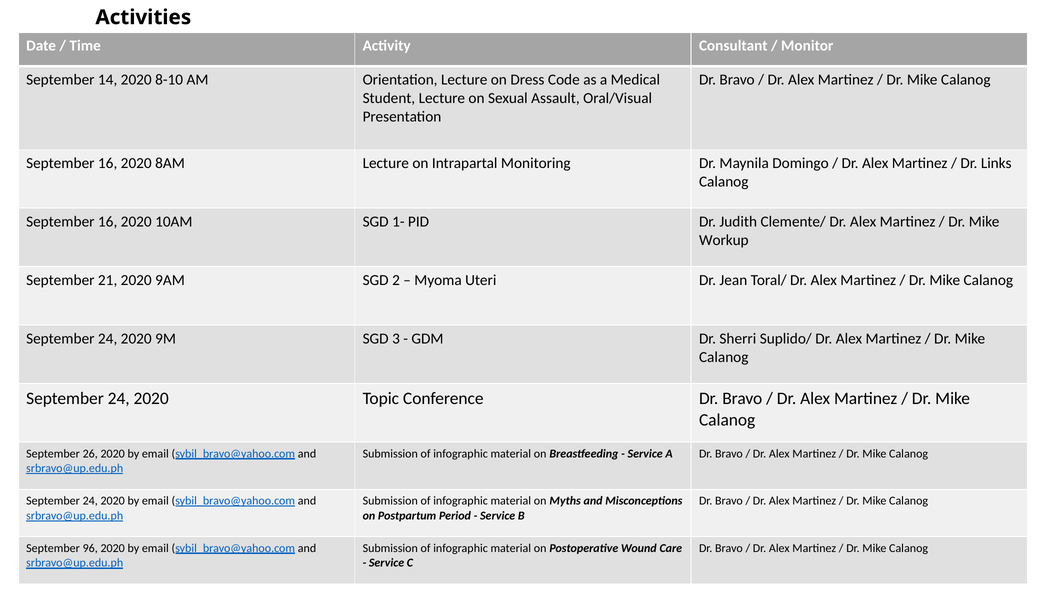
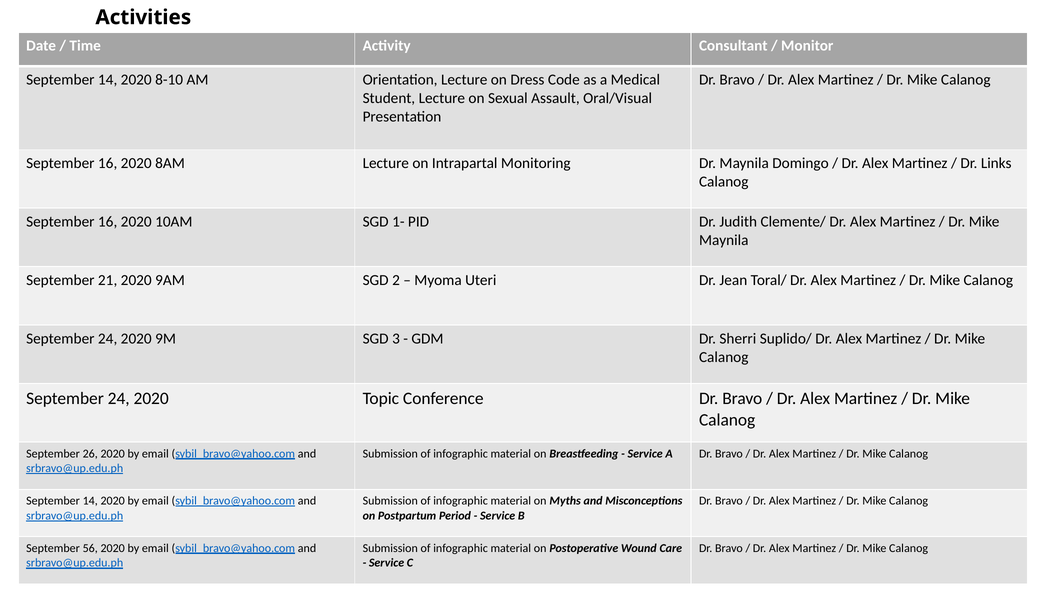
Workup at (724, 240): Workup -> Maynila
24 at (90, 500): 24 -> 14
96: 96 -> 56
